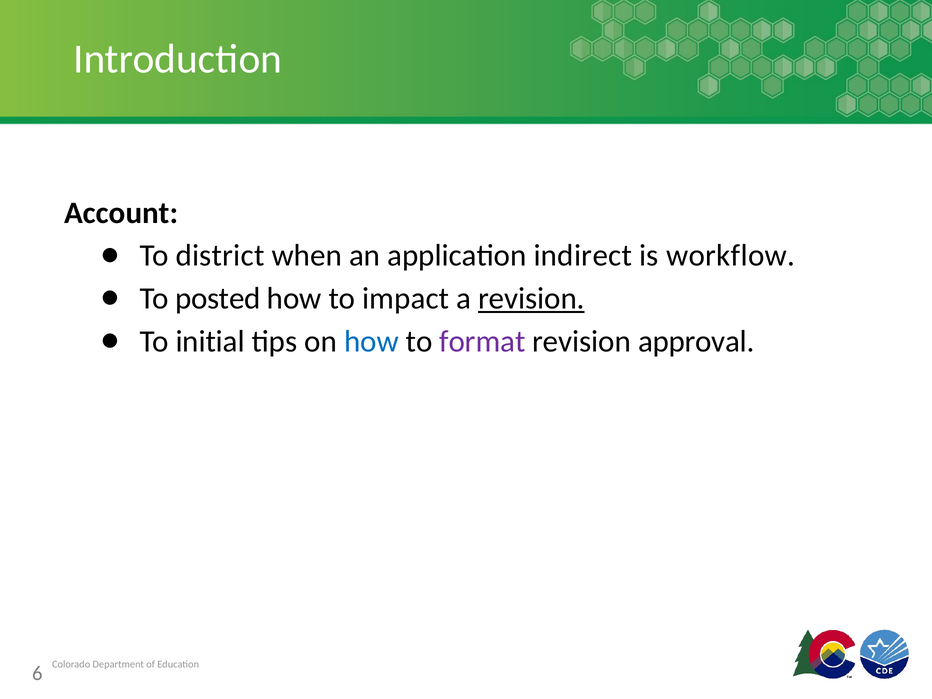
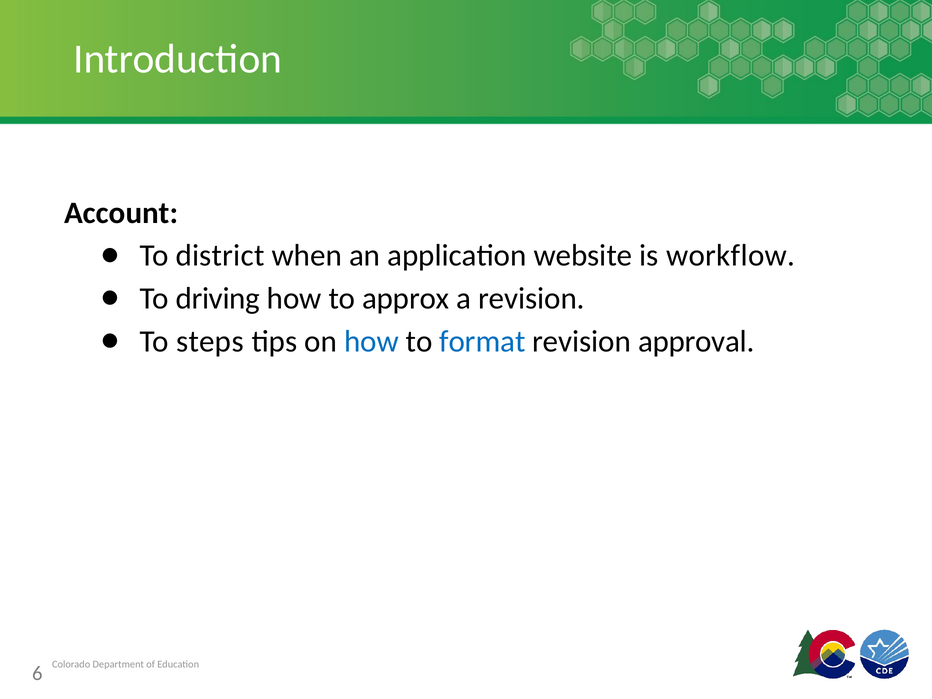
indirect: indirect -> website
posted: posted -> driving
impact: impact -> approx
revision at (531, 299) underline: present -> none
initial: initial -> steps
format colour: purple -> blue
